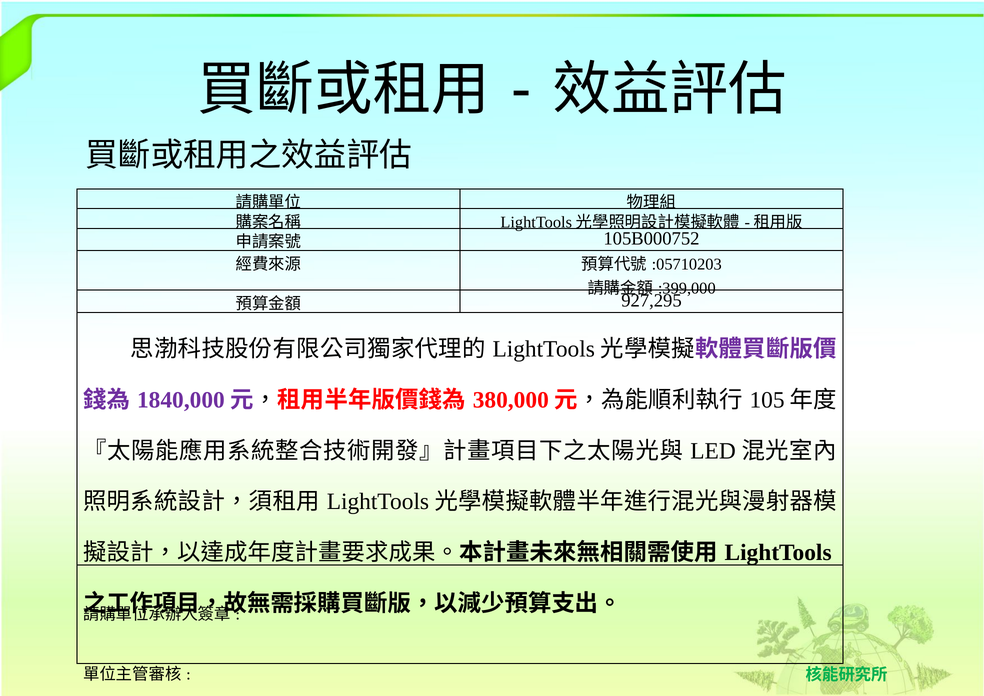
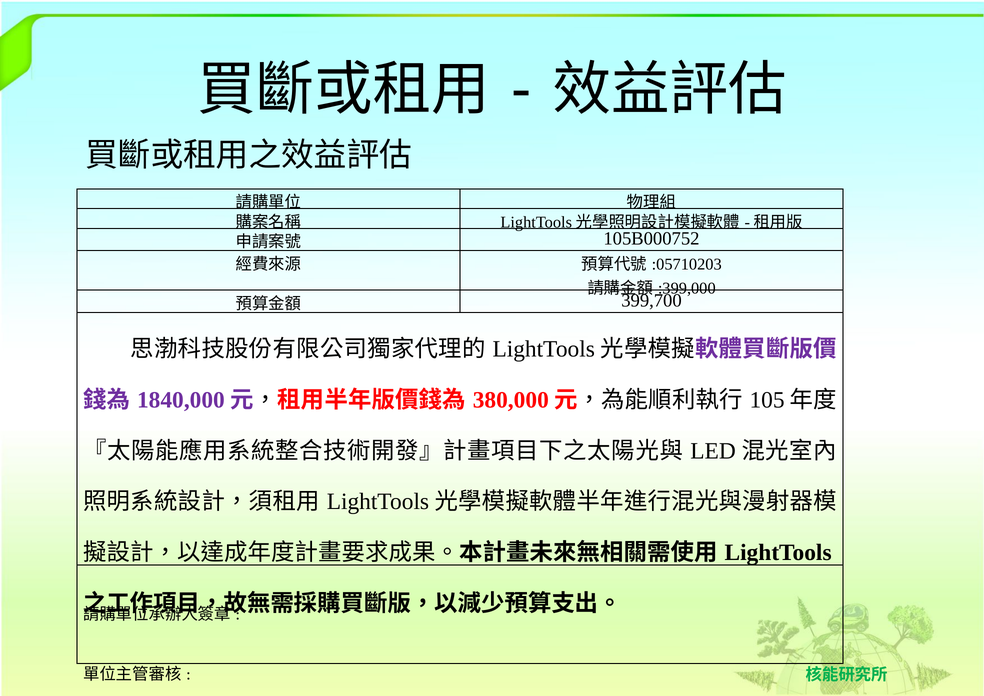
927,295: 927,295 -> 399,700
